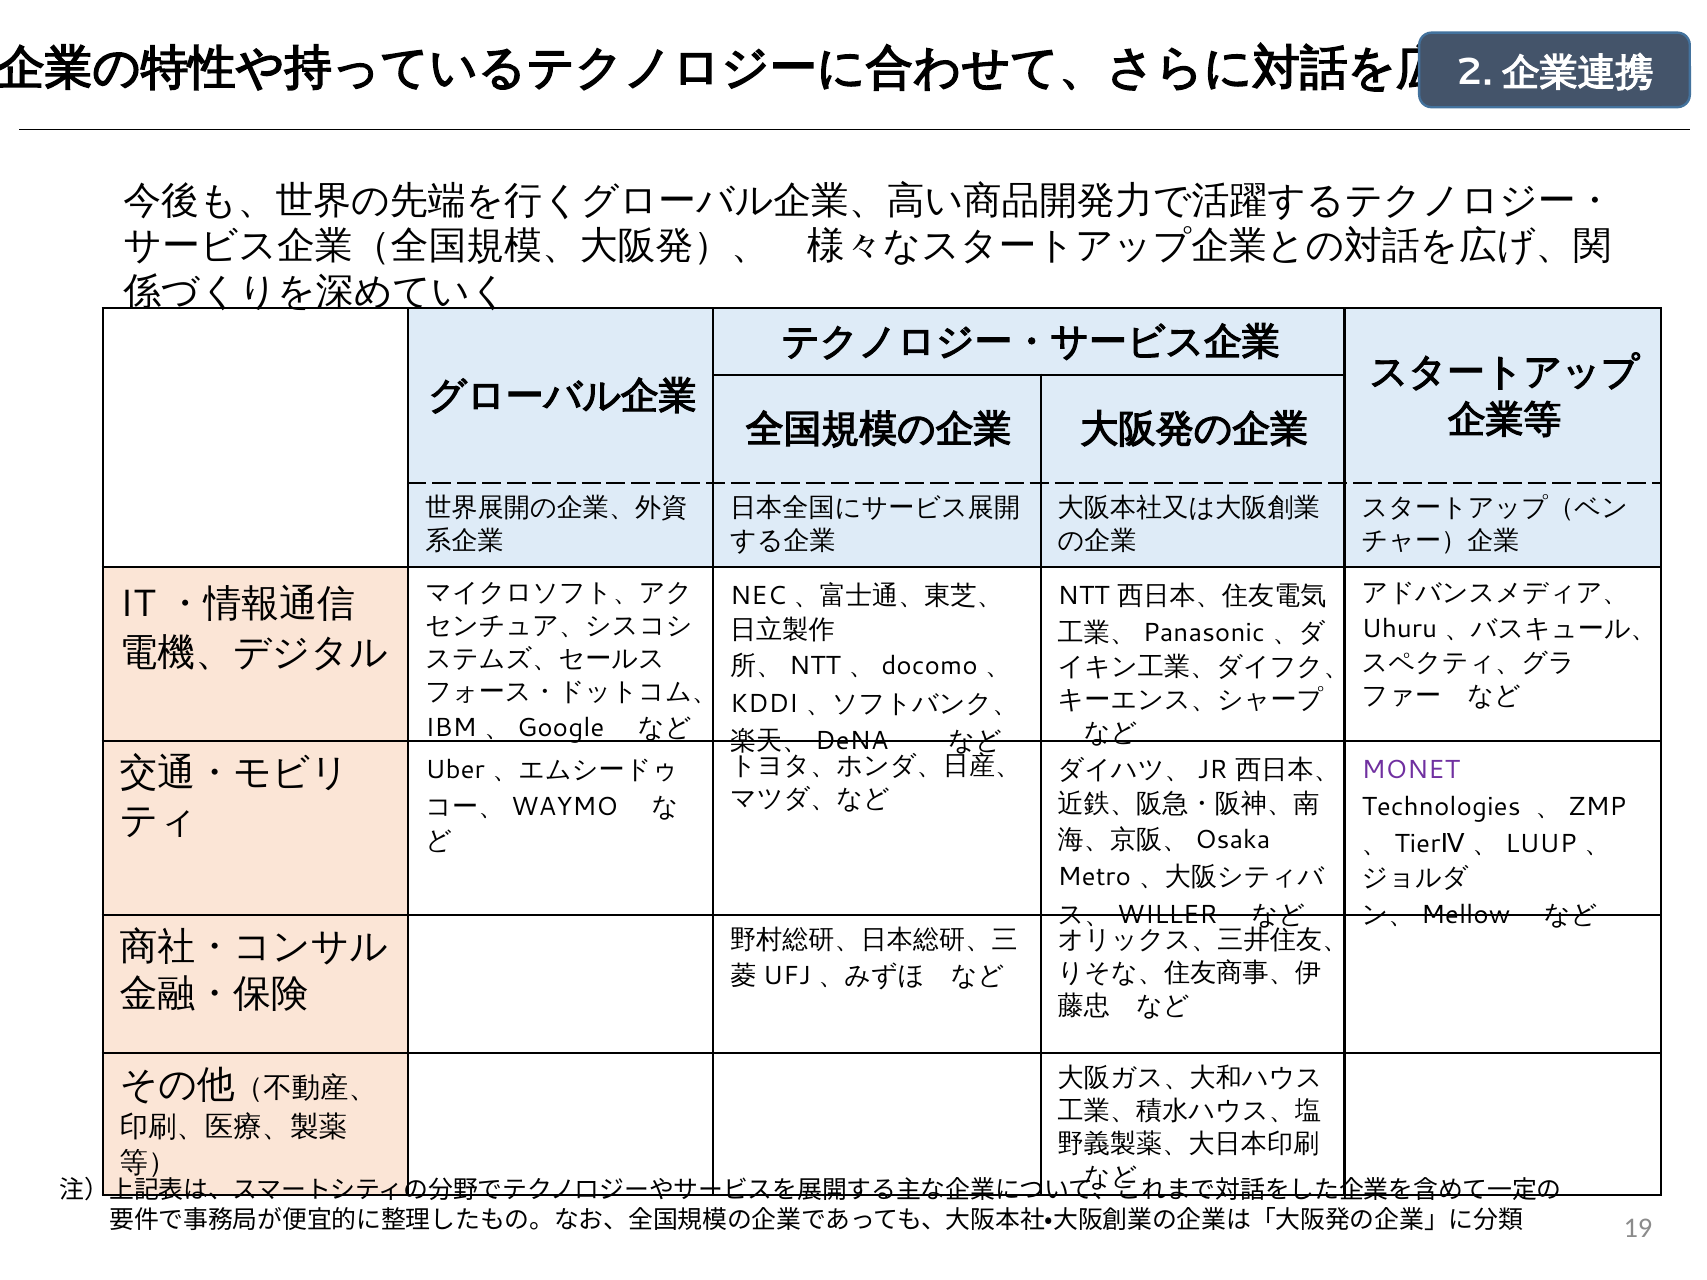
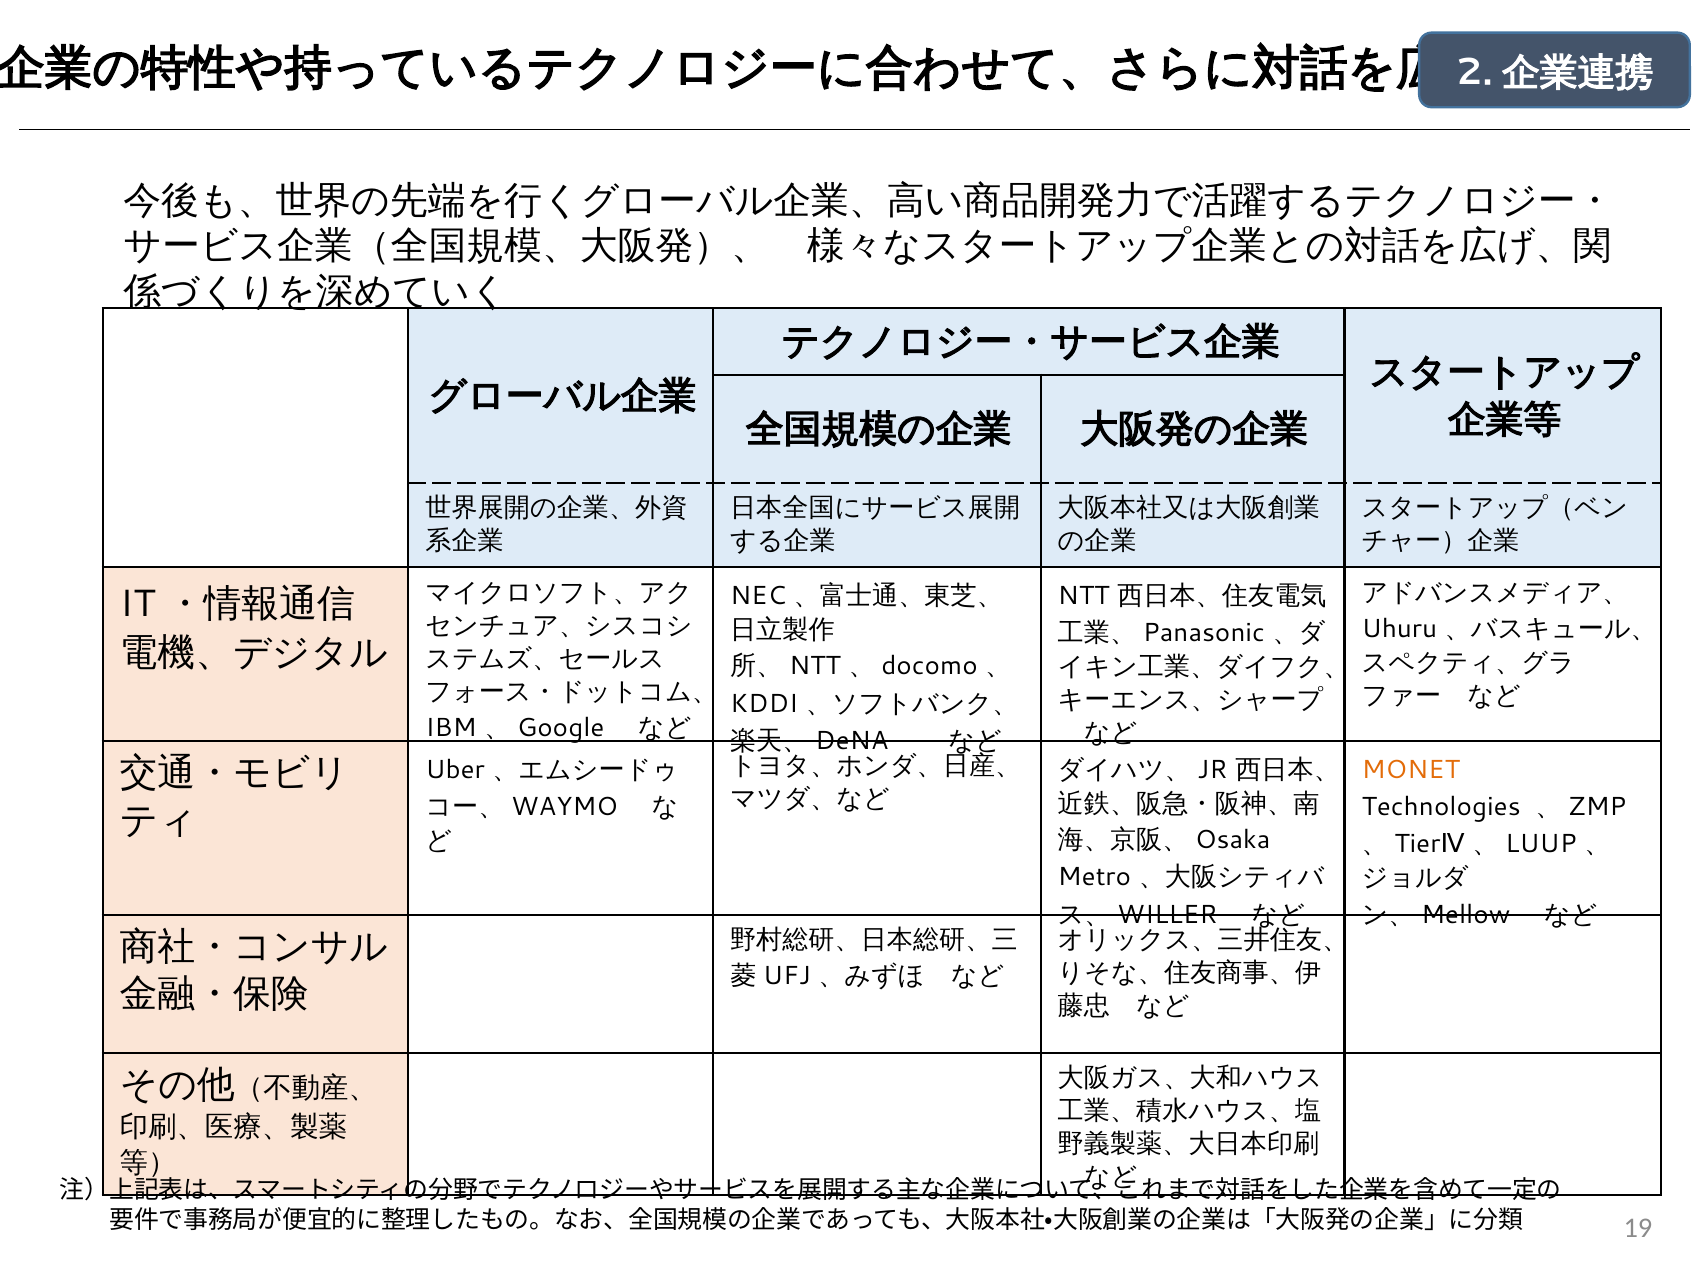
MONET colour: purple -> orange
